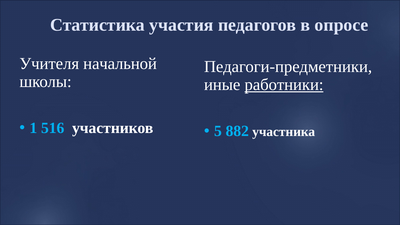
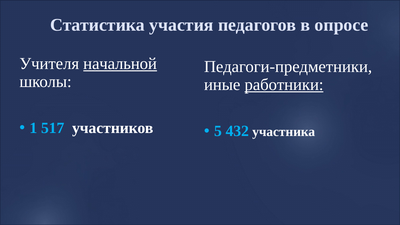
начальной underline: none -> present
516: 516 -> 517
882: 882 -> 432
